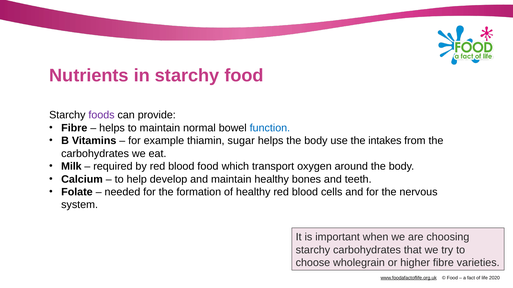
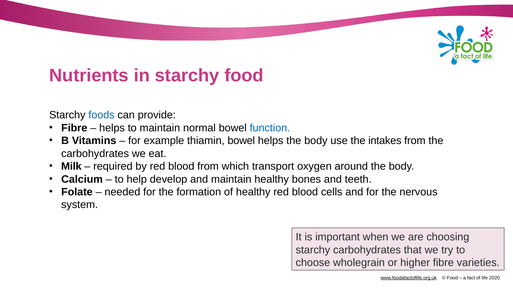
foods colour: purple -> blue
thiamin sugar: sugar -> bowel
blood food: food -> from
